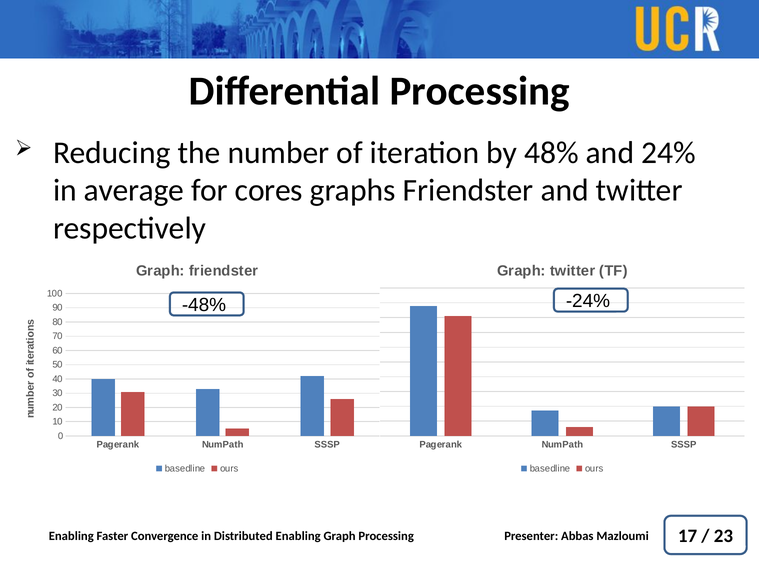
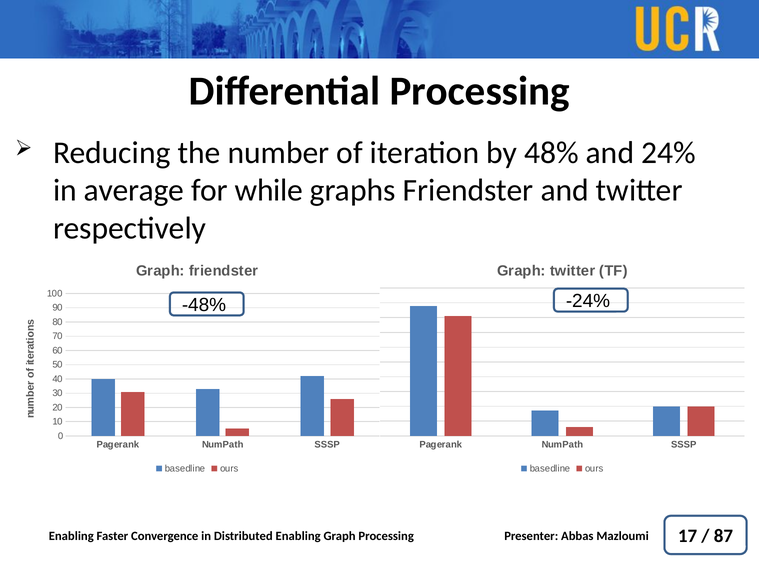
cores: cores -> while
23: 23 -> 87
